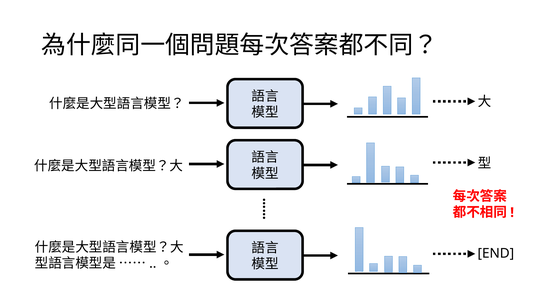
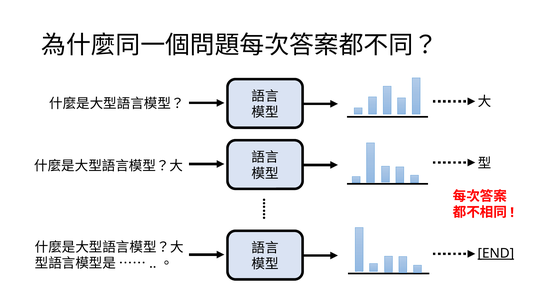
END underline: none -> present
